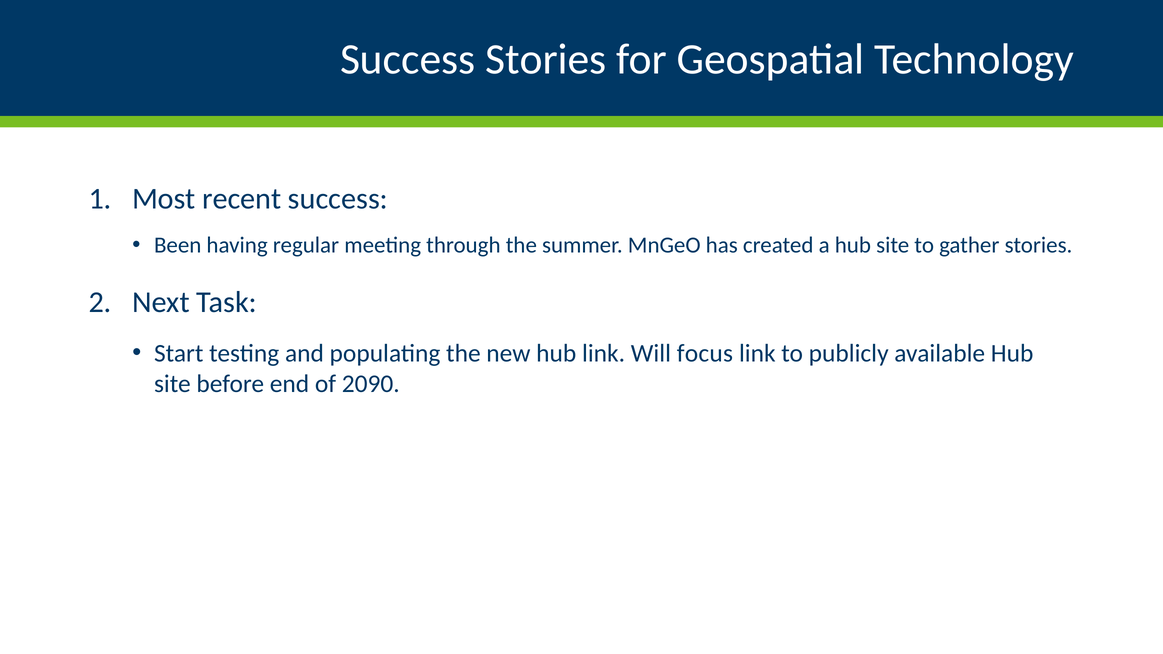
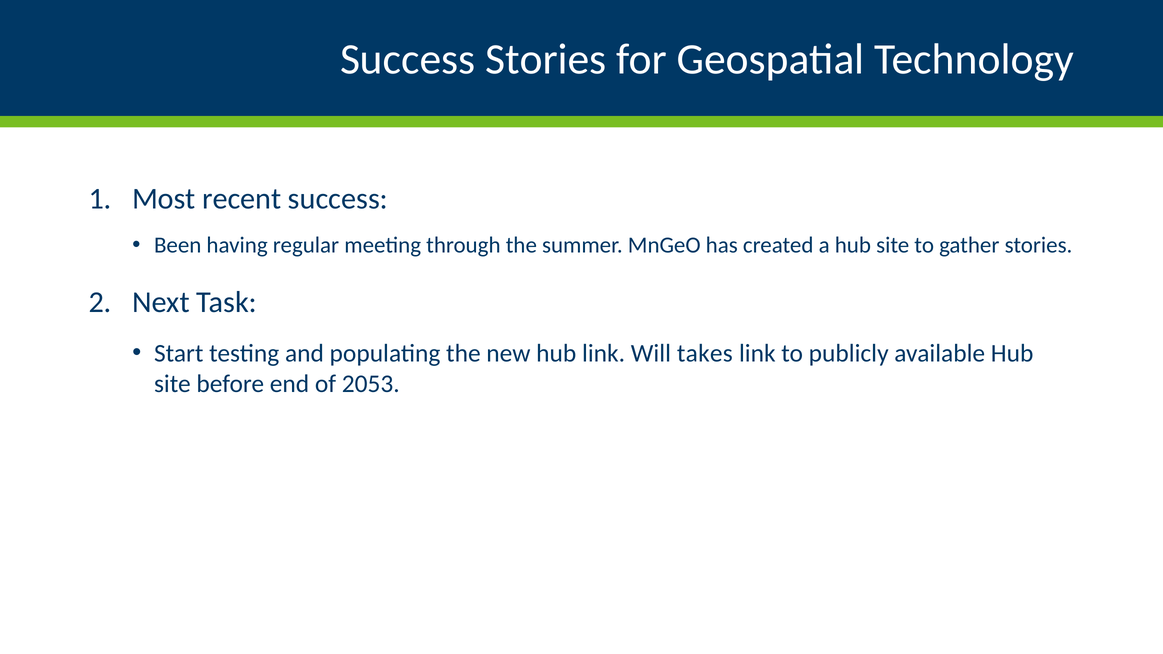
focus: focus -> takes
2090: 2090 -> 2053
